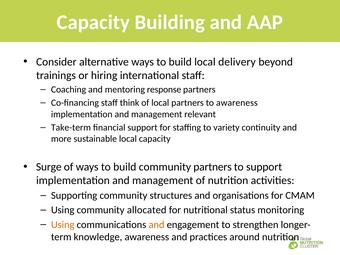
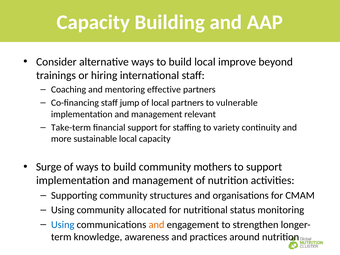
delivery: delivery -> improve
response: response -> effective
think: think -> jump
to awareness: awareness -> vulnerable
community partners: partners -> mothers
Using at (63, 225) colour: orange -> blue
